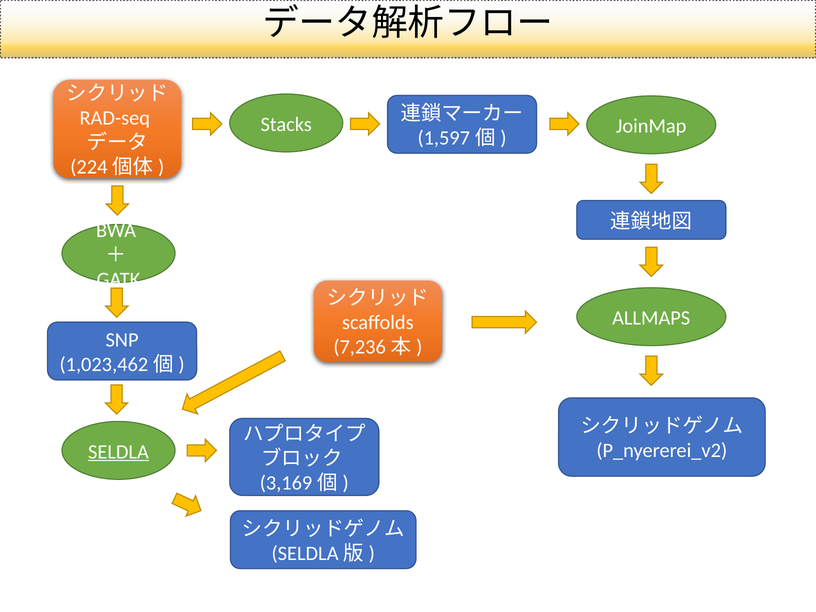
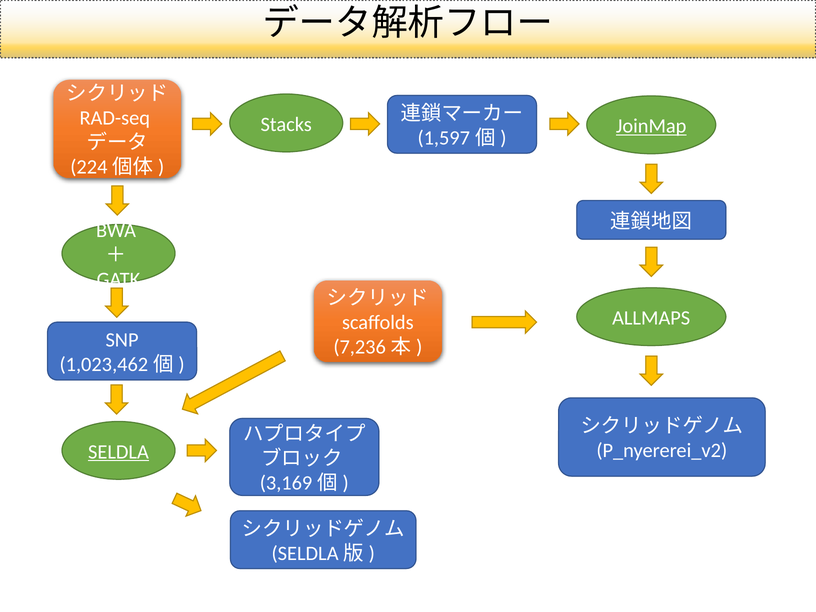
JoinMap underline: none -> present
